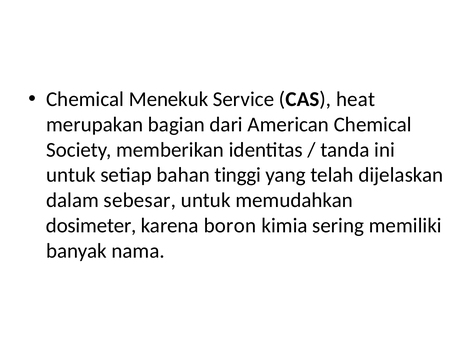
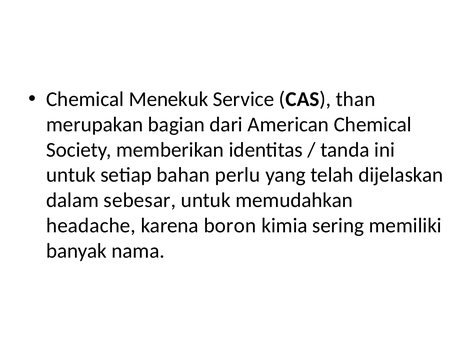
heat: heat -> than
tinggi: tinggi -> perlu
dosimeter: dosimeter -> headache
